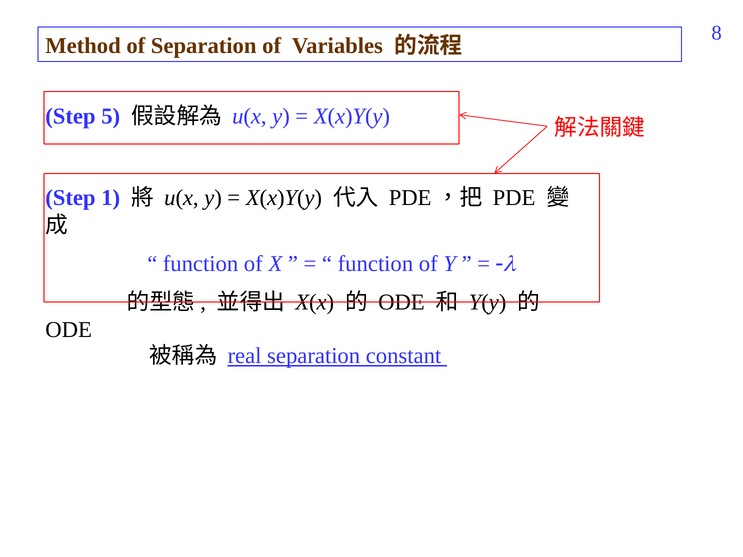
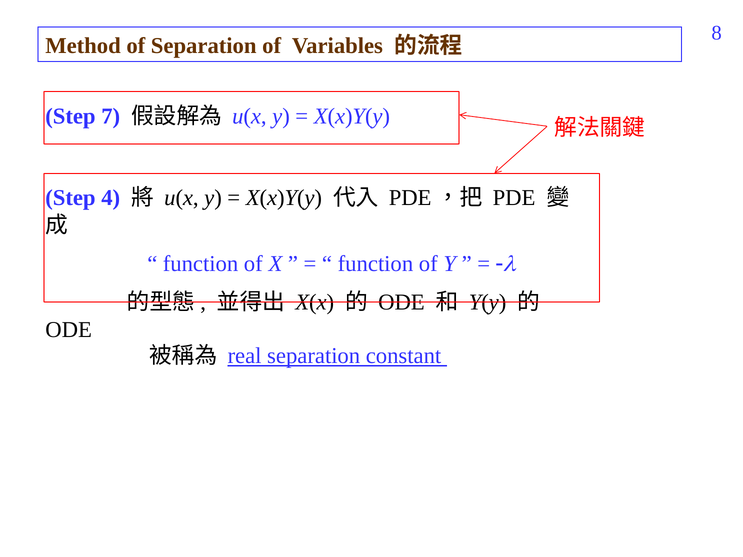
5: 5 -> 7
1: 1 -> 4
